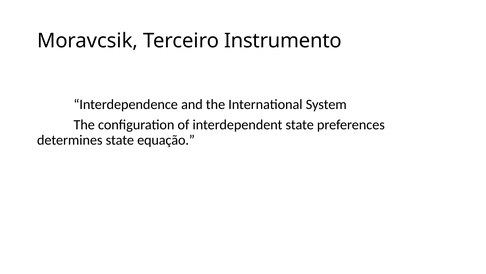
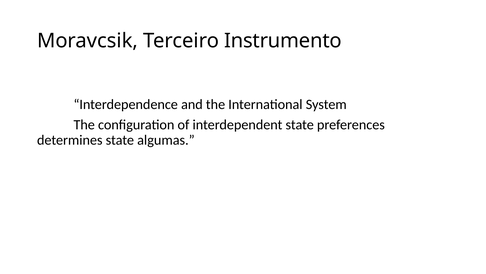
equação: equação -> algumas
